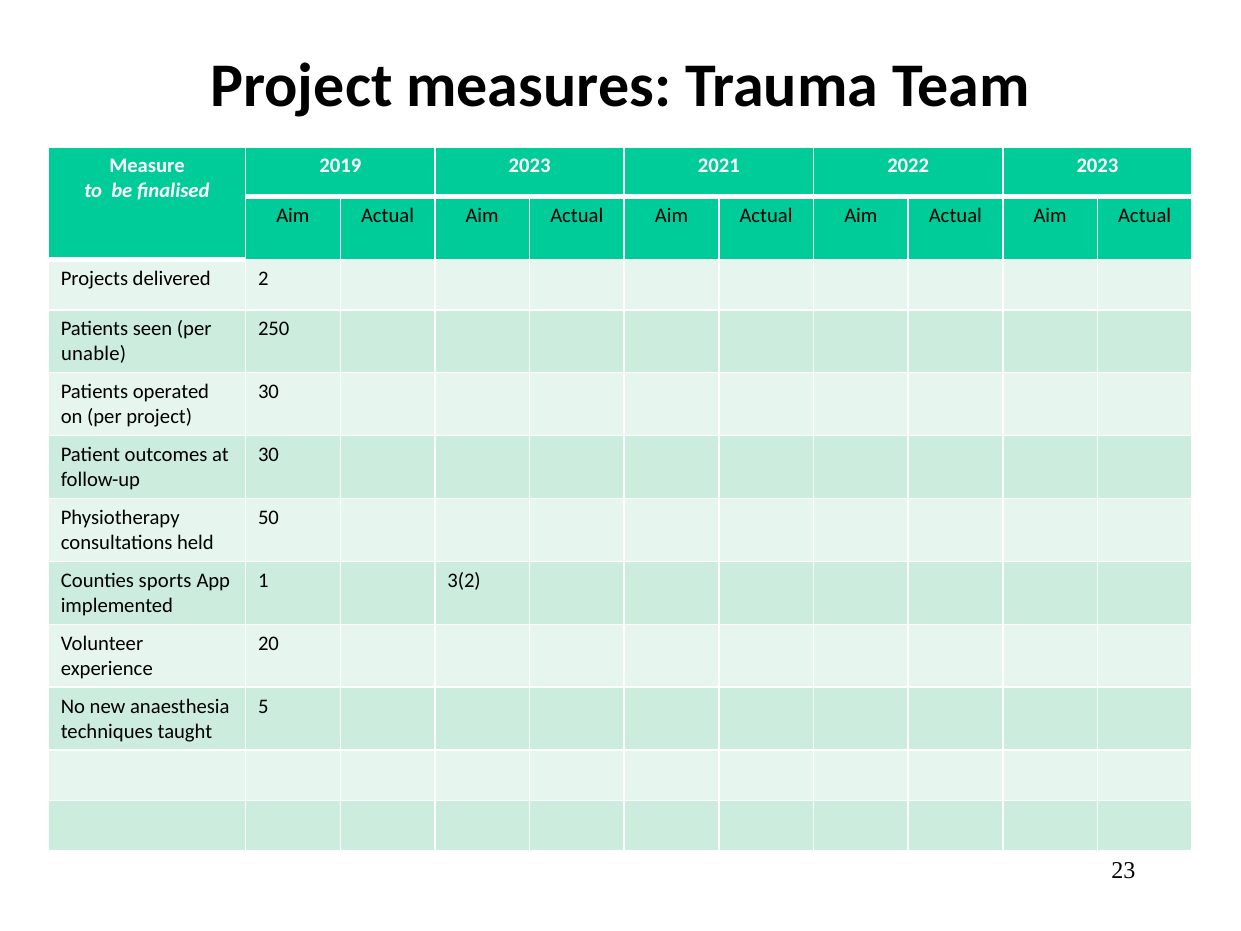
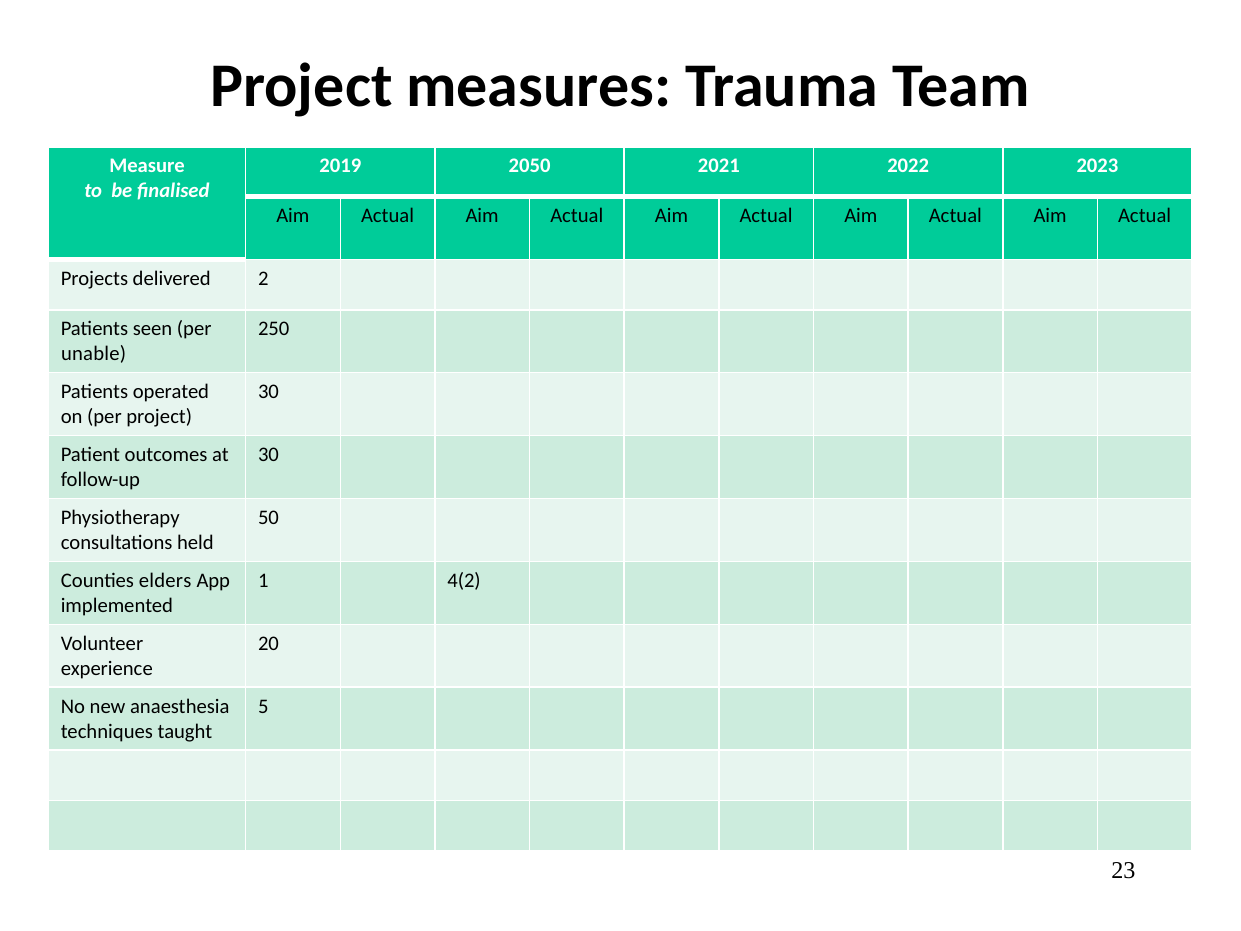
2019 2023: 2023 -> 2050
sports: sports -> elders
3(2: 3(2 -> 4(2
